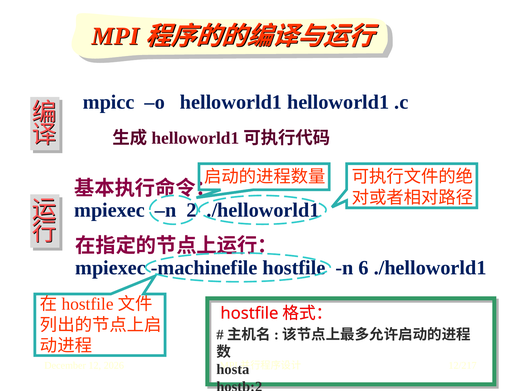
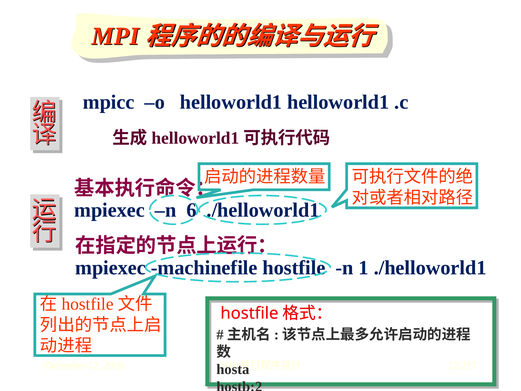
2: 2 -> 6
6: 6 -> 1
